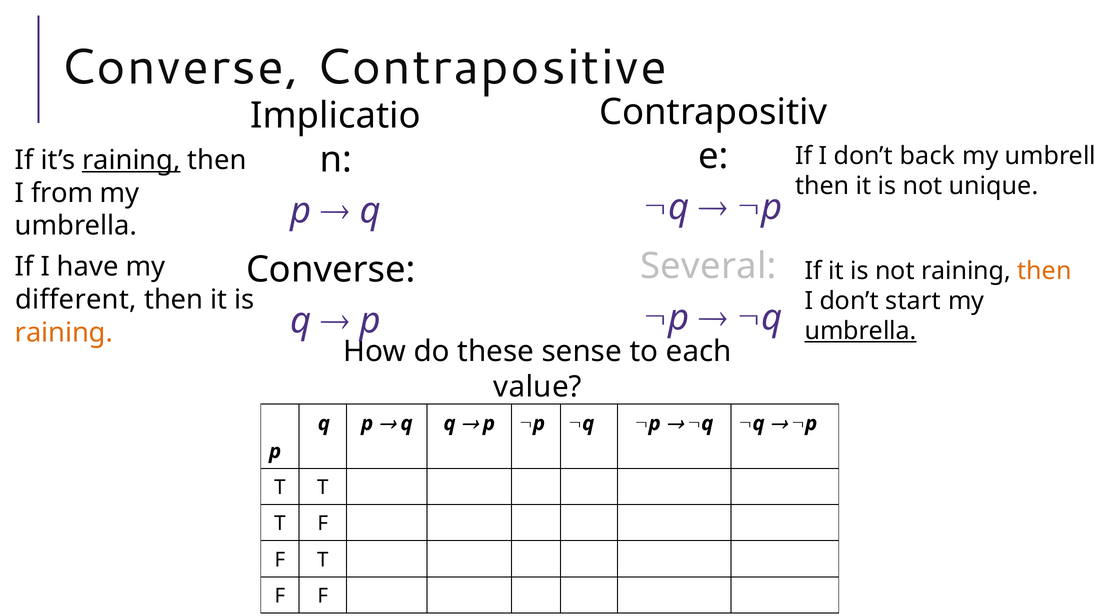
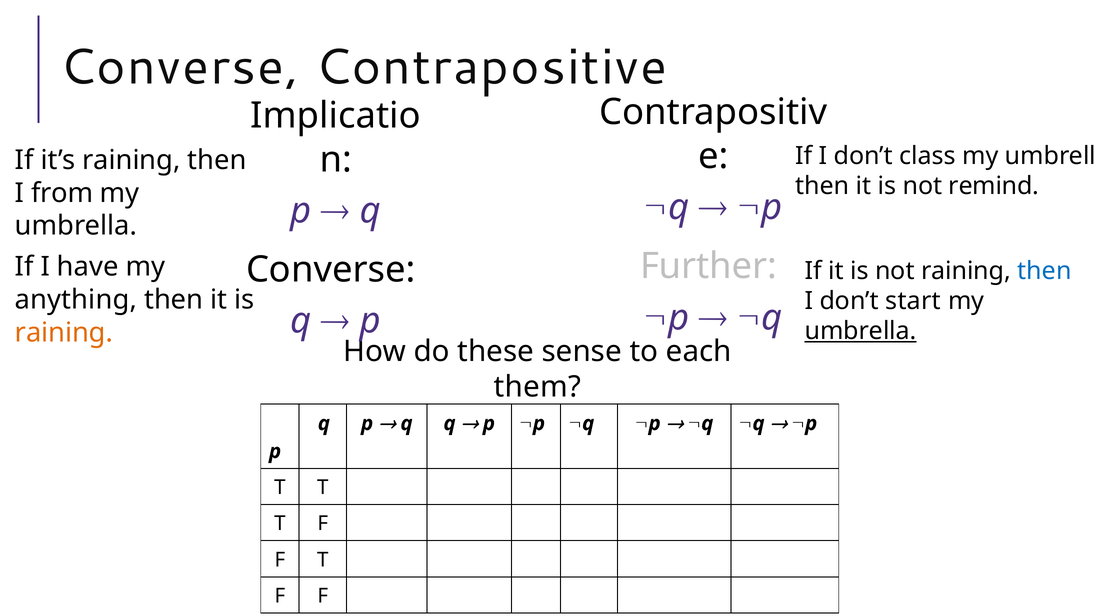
back: back -> class
raining at (131, 160) underline: present -> none
unique: unique -> remind
Several: Several -> Further
then at (1045, 271) colour: orange -> blue
different: different -> anything
value: value -> them
